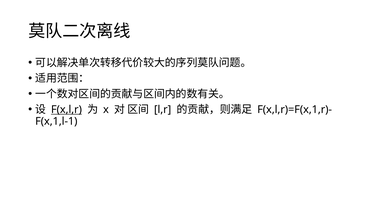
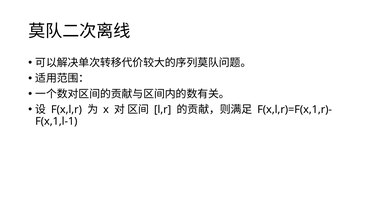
F(x,l,r underline: present -> none
